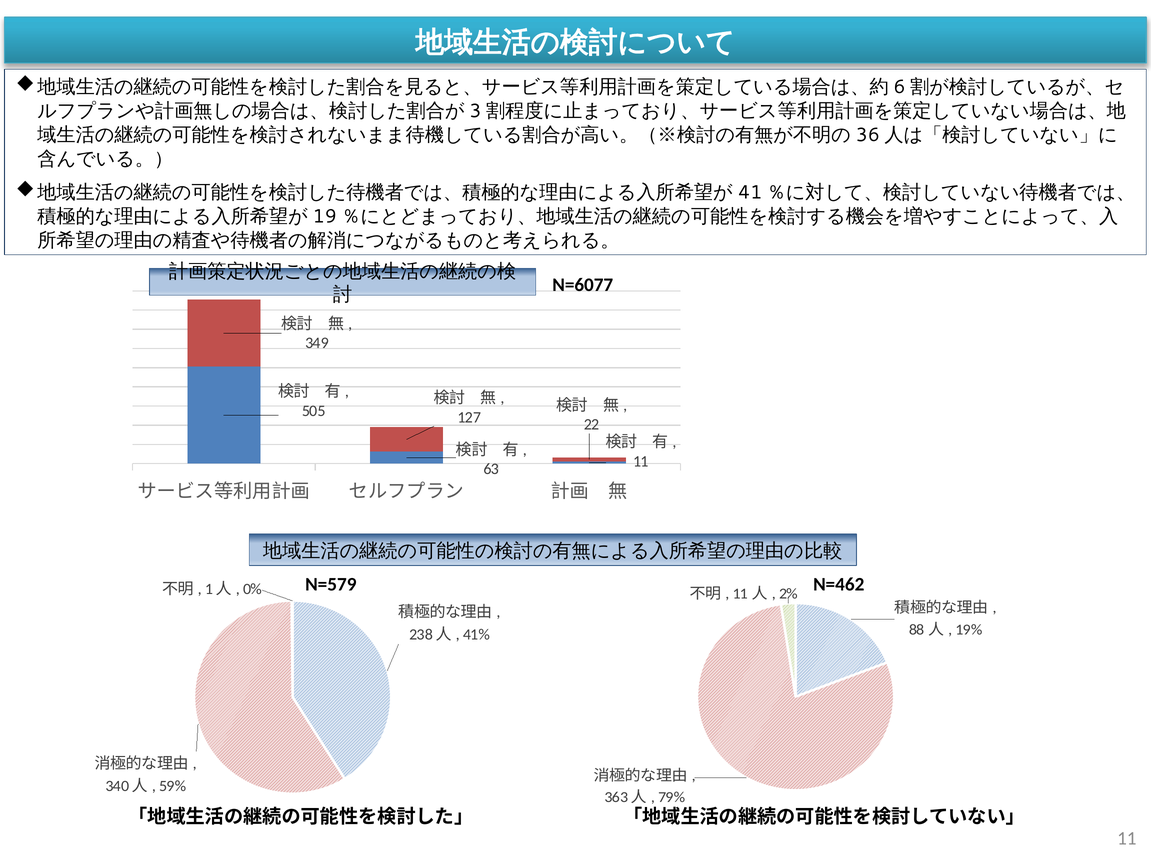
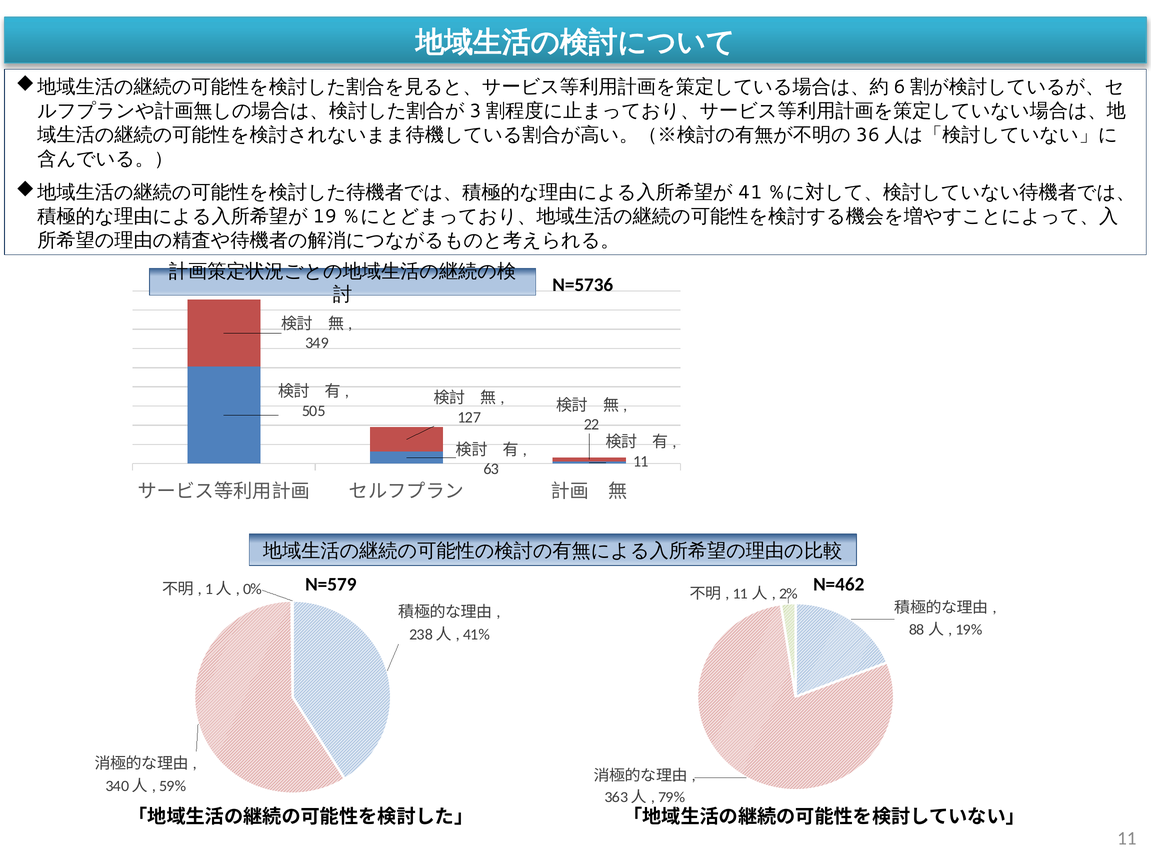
N=6077: N=6077 -> N=5736
